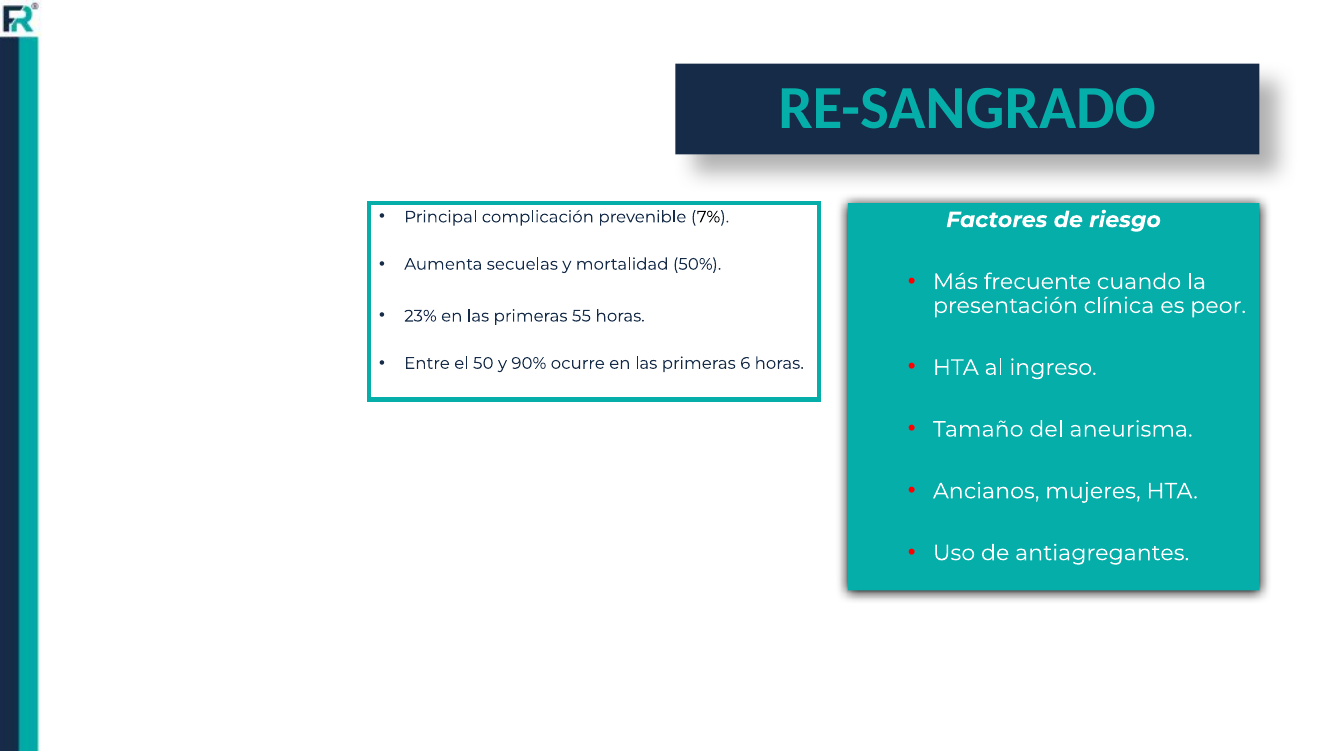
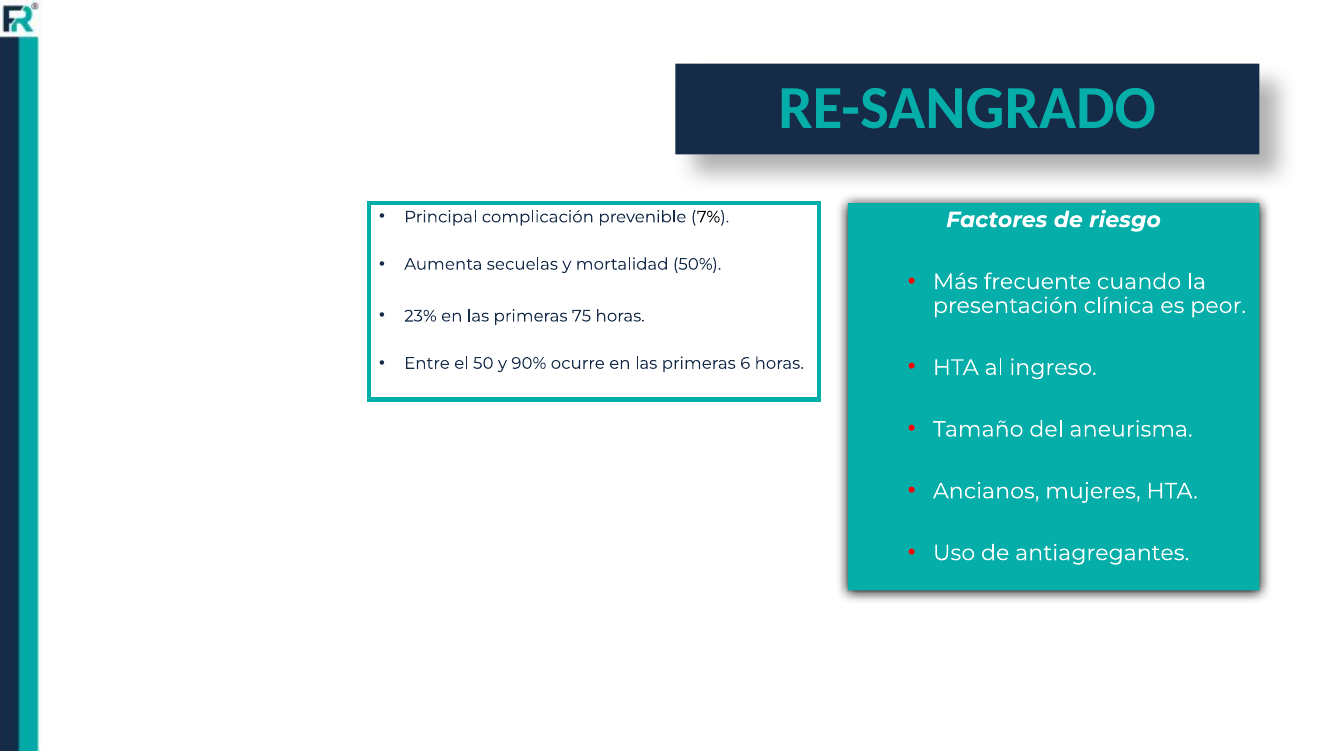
55: 55 -> 75
